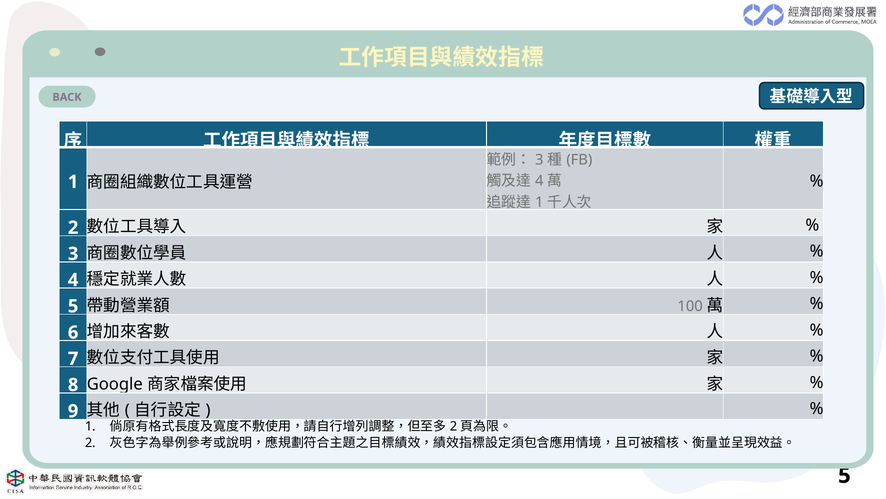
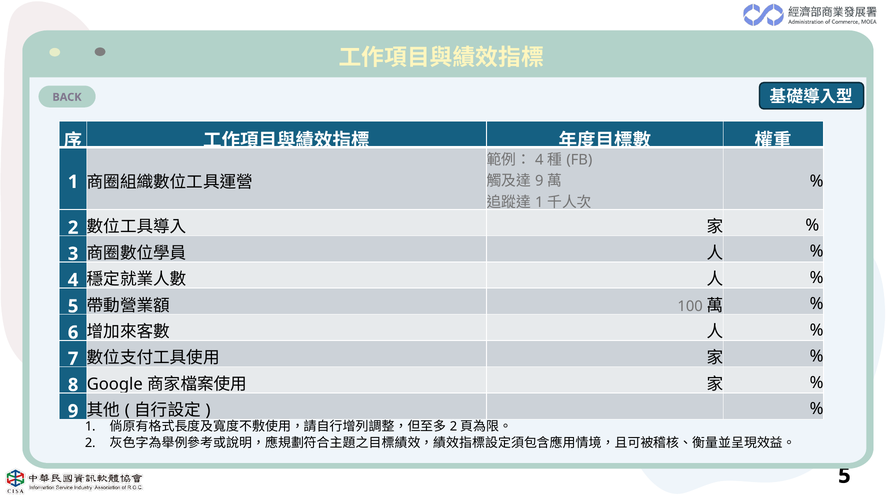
3 at (539, 159): 3 -> 4
4 at (539, 181): 4 -> 9
